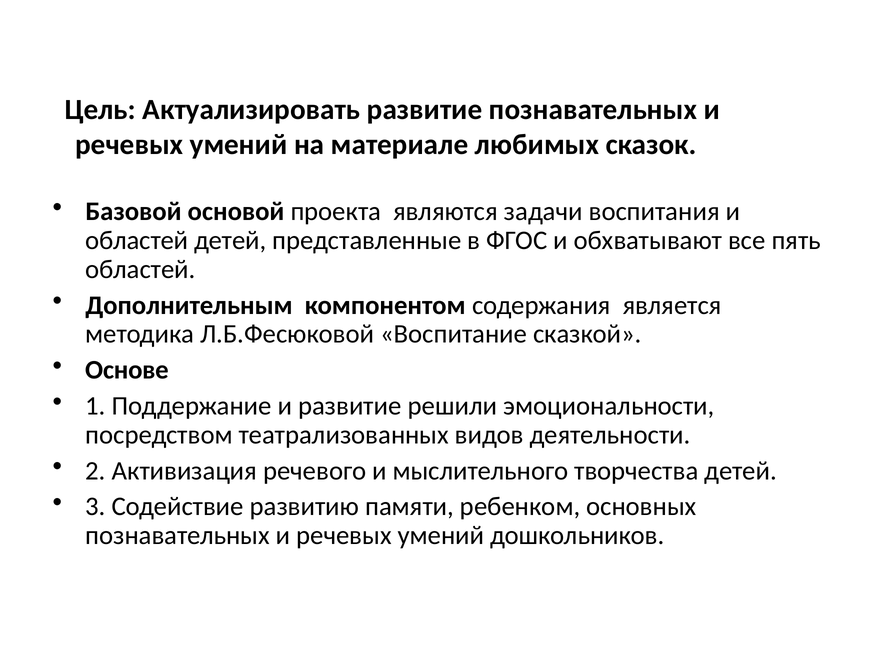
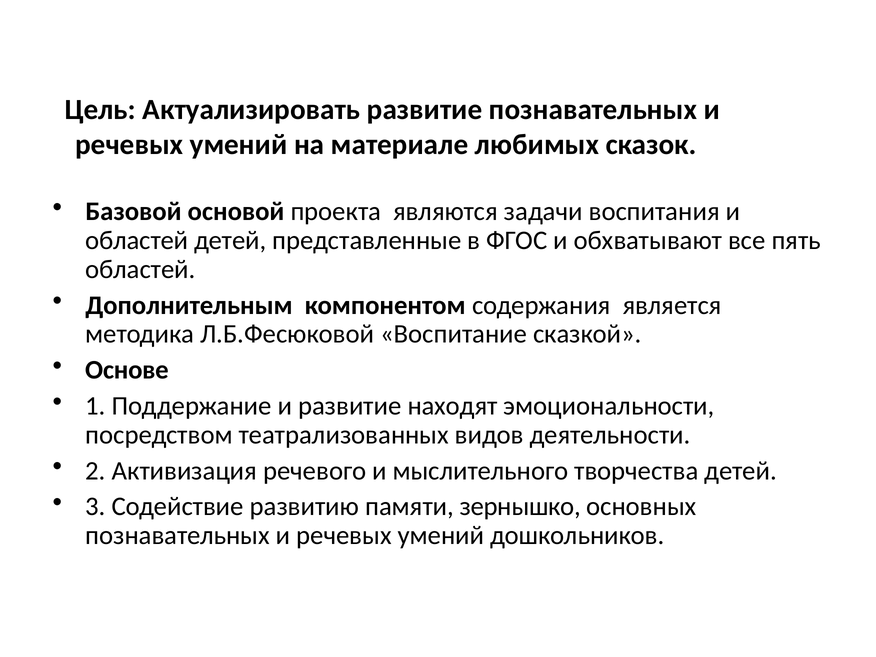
решили: решили -> находят
ребенком: ребенком -> зернышко
